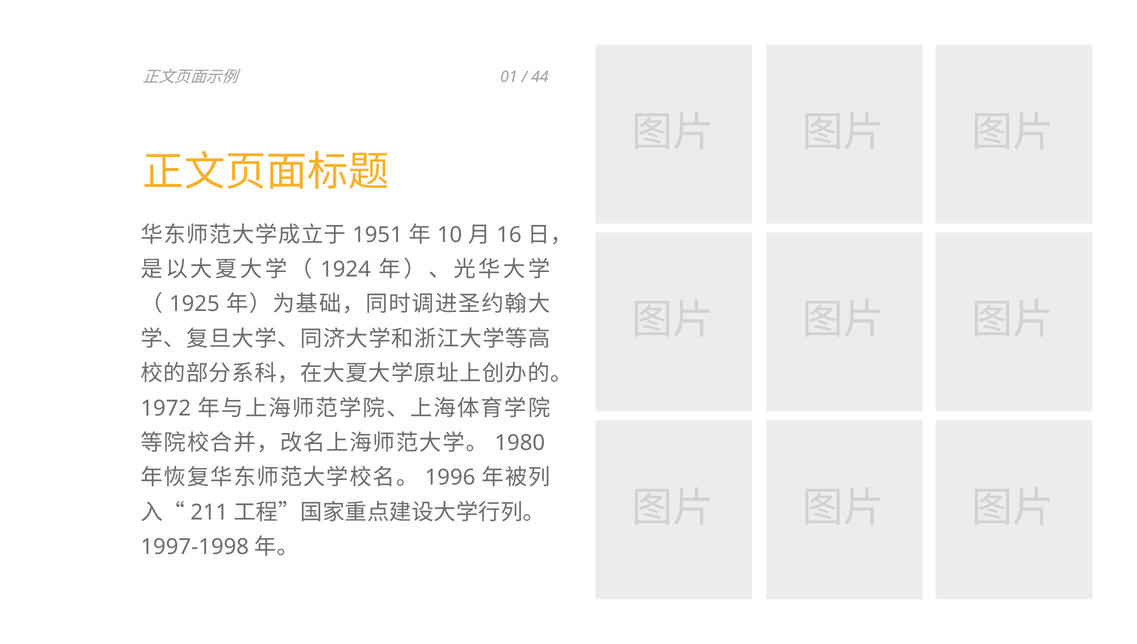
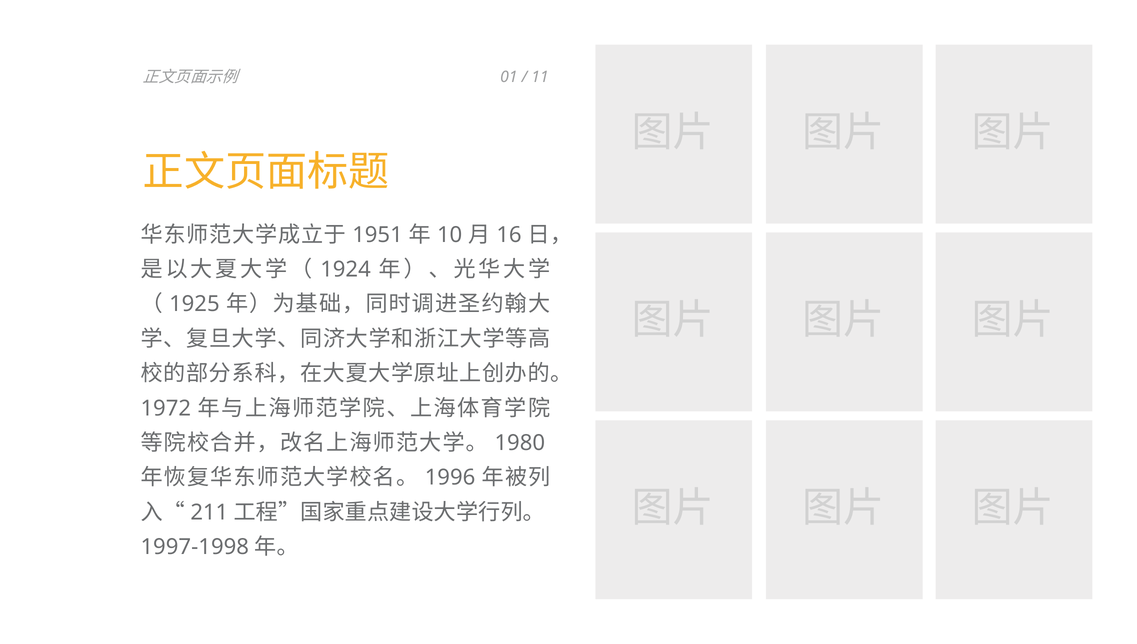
44: 44 -> 11
